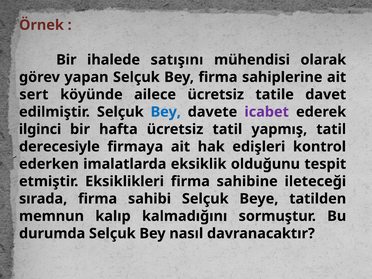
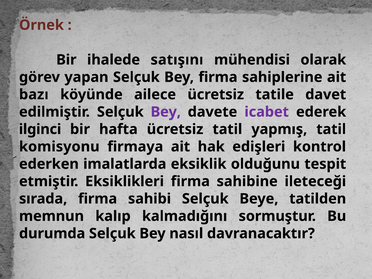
sert: sert -> bazı
Bey at (166, 112) colour: blue -> purple
derecesiyle: derecesiyle -> komisyonu
